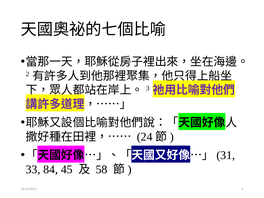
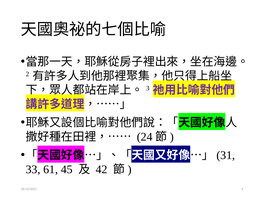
84: 84 -> 61
58: 58 -> 42
